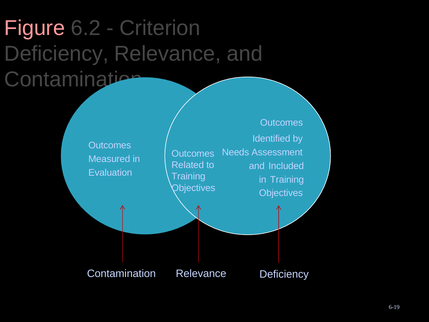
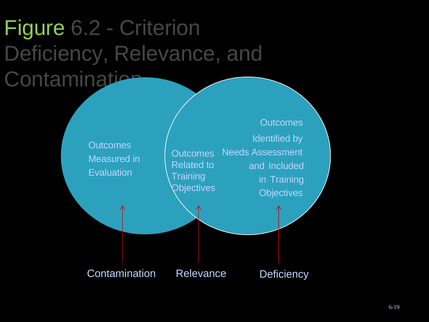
Figure colour: pink -> light green
